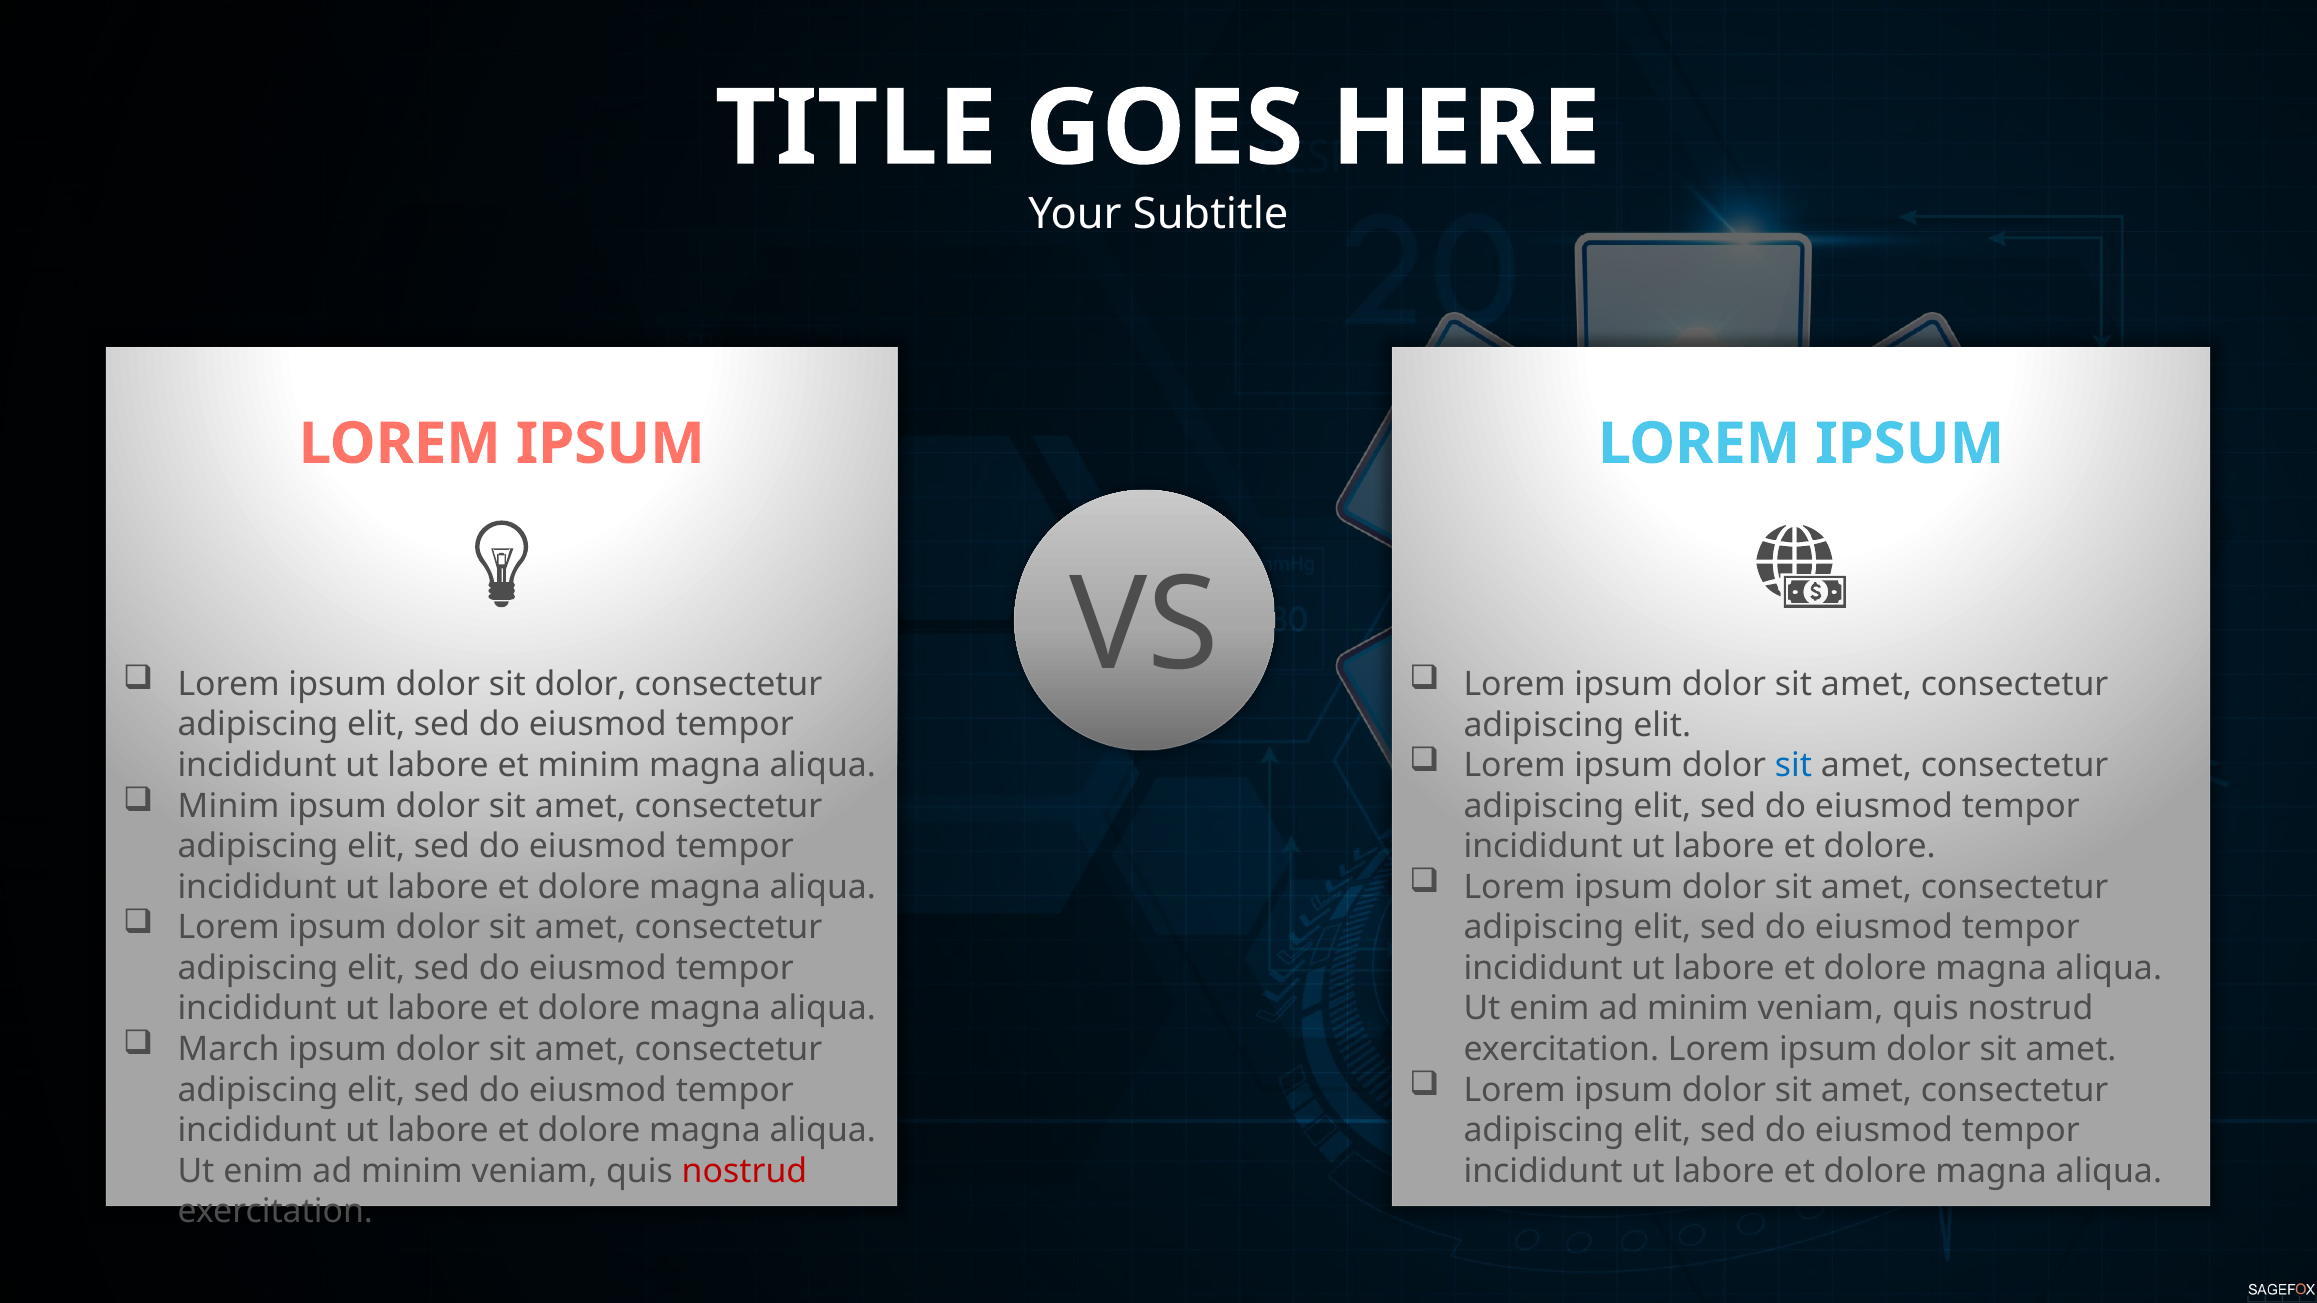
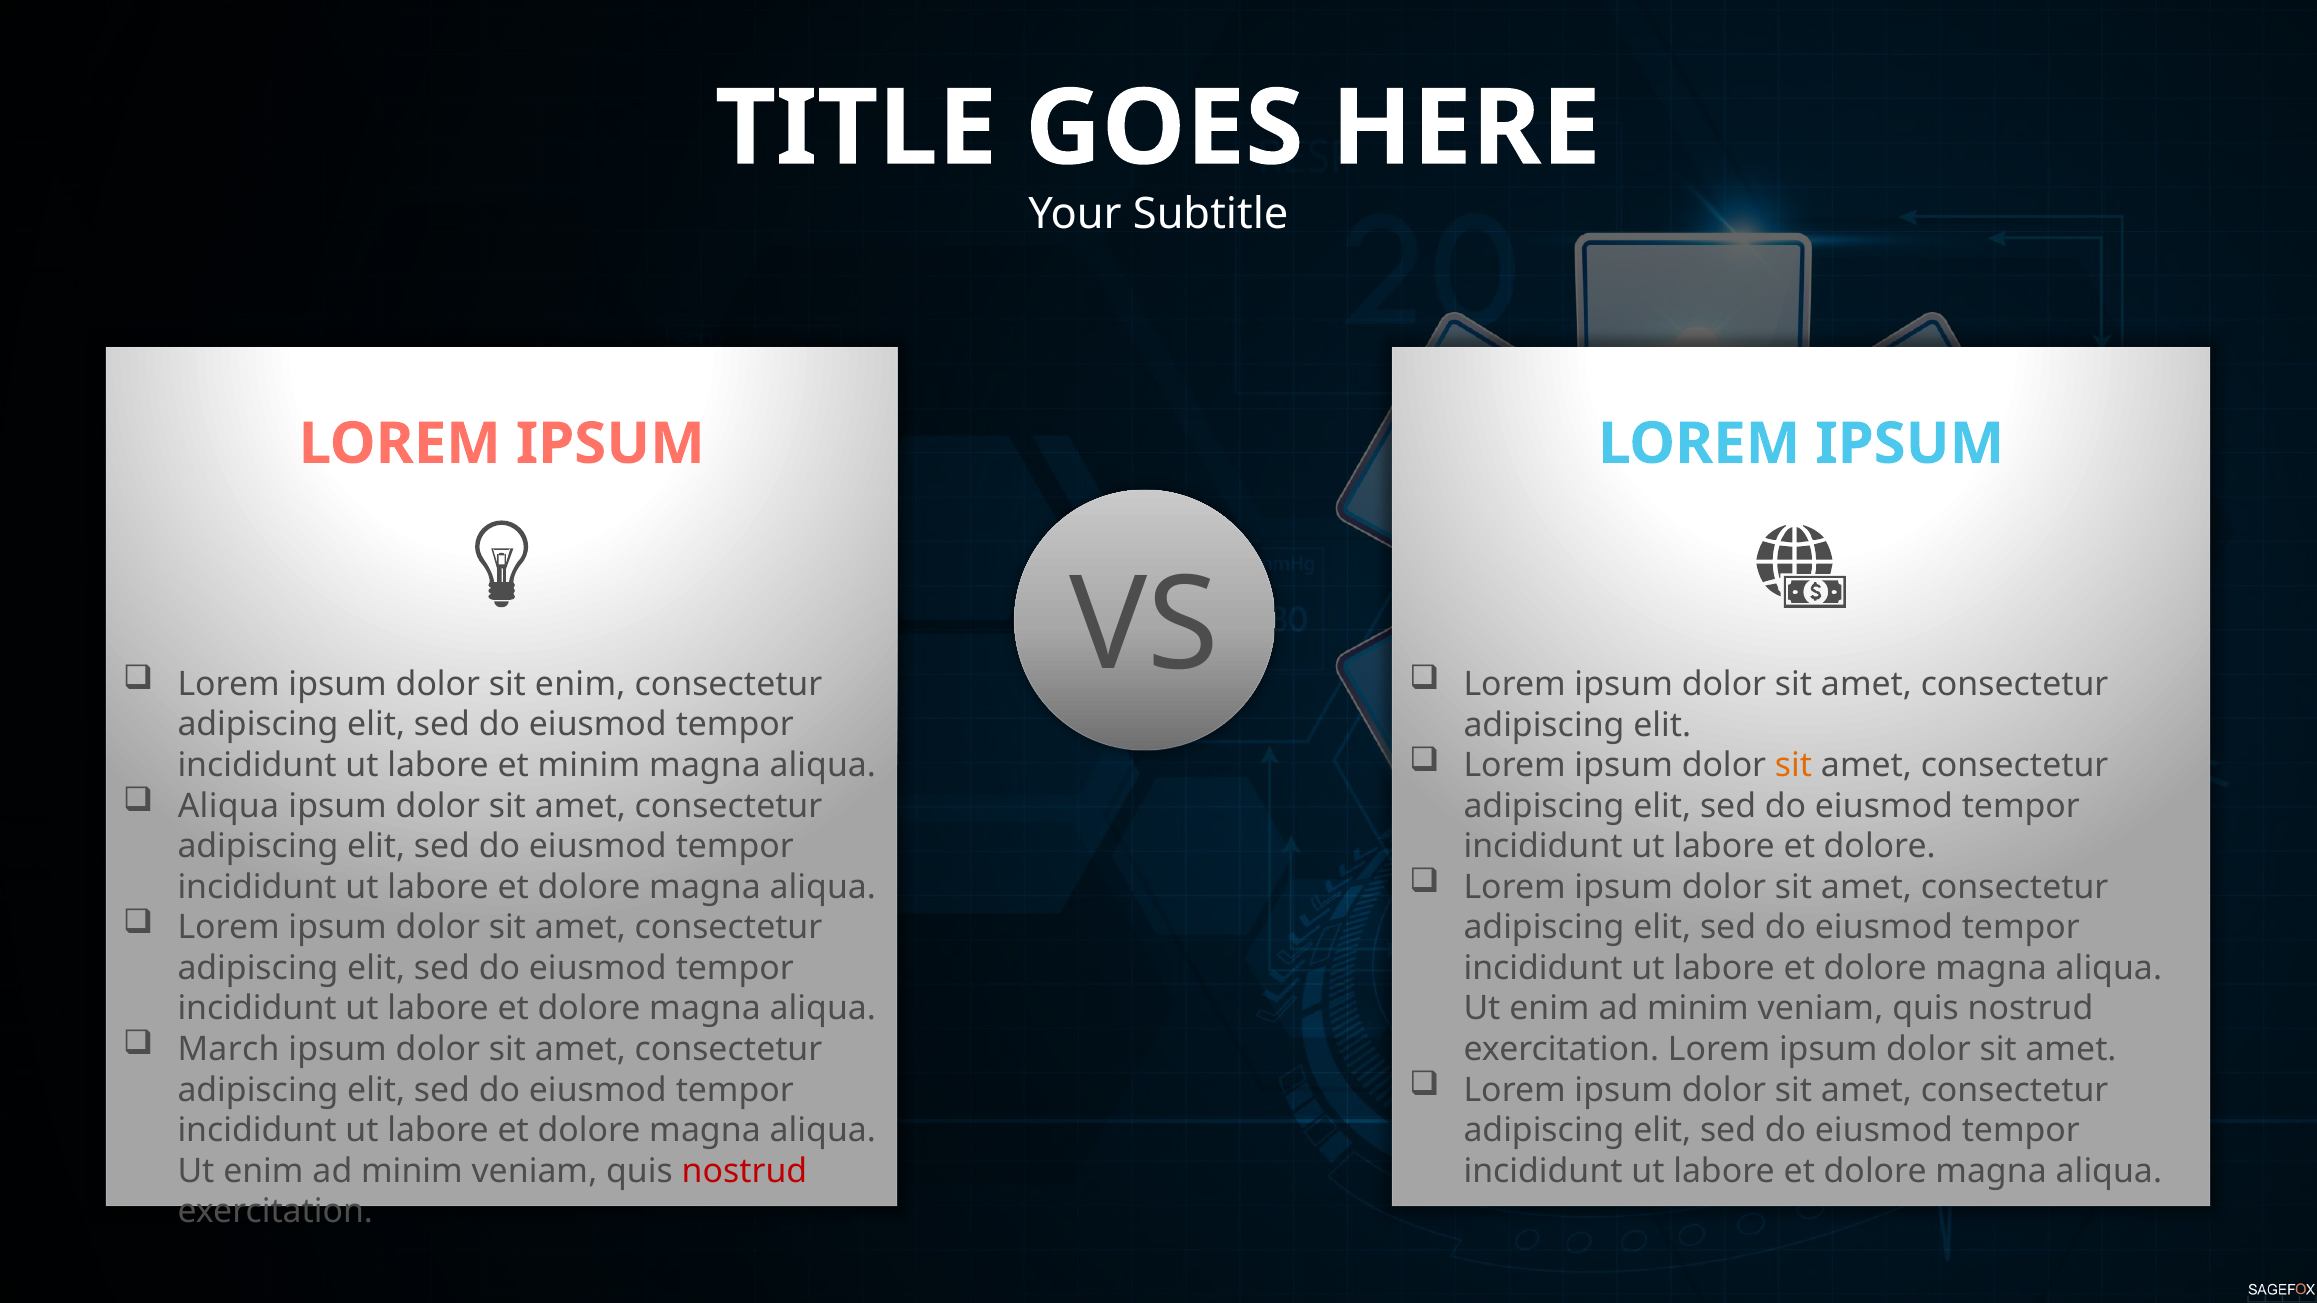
sit dolor: dolor -> enim
sit at (1793, 766) colour: blue -> orange
Minim at (228, 806): Minim -> Aliqua
